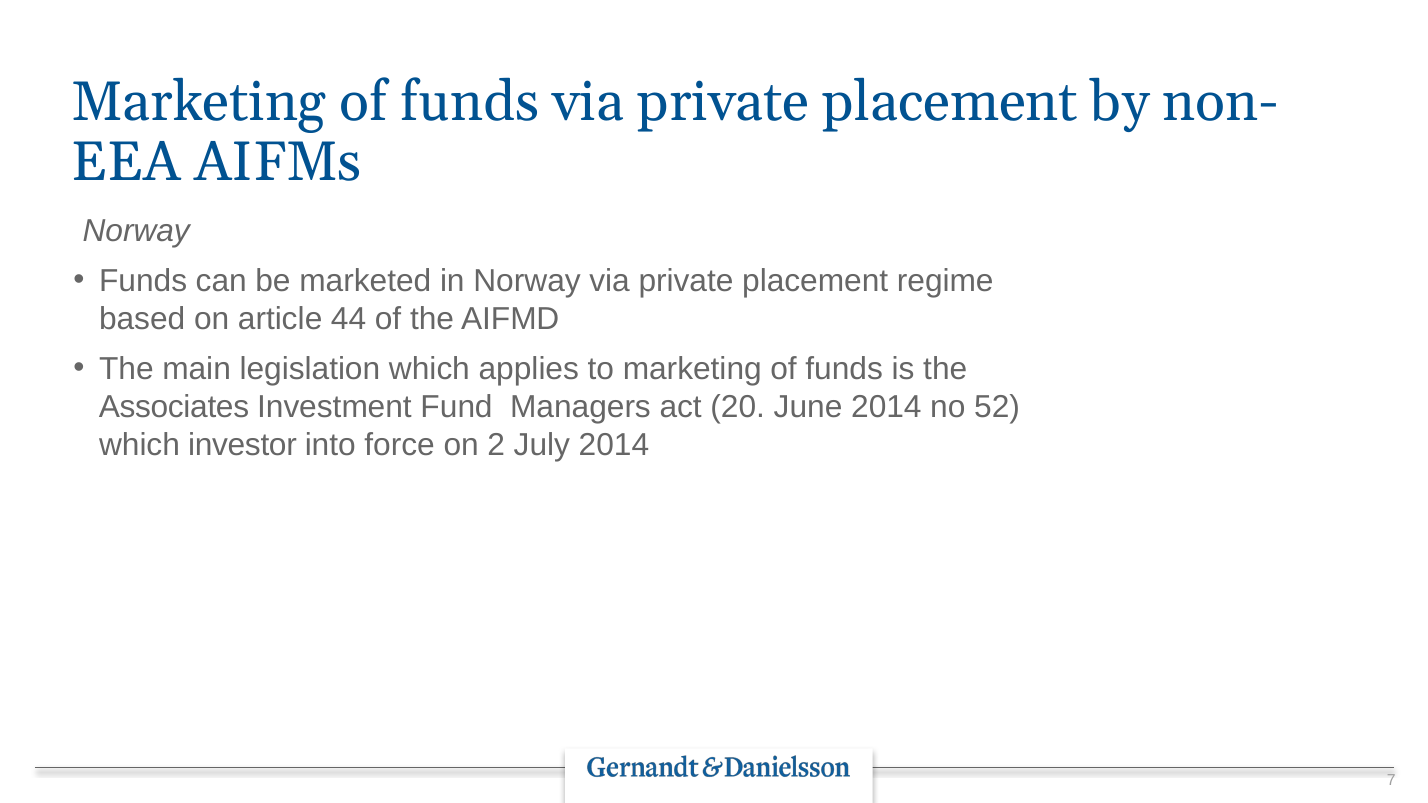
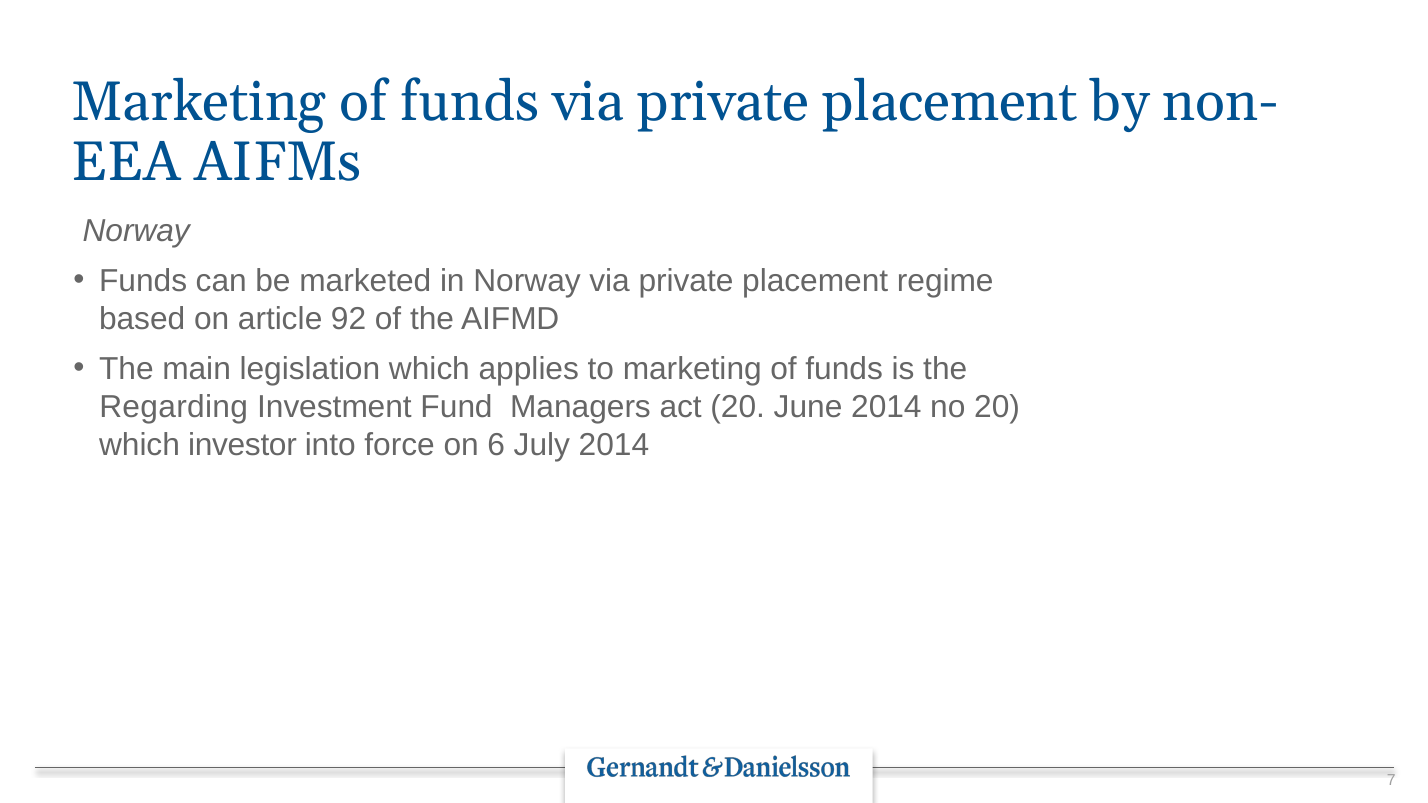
44: 44 -> 92
Associates: Associates -> Regarding
no 52: 52 -> 20
2: 2 -> 6
